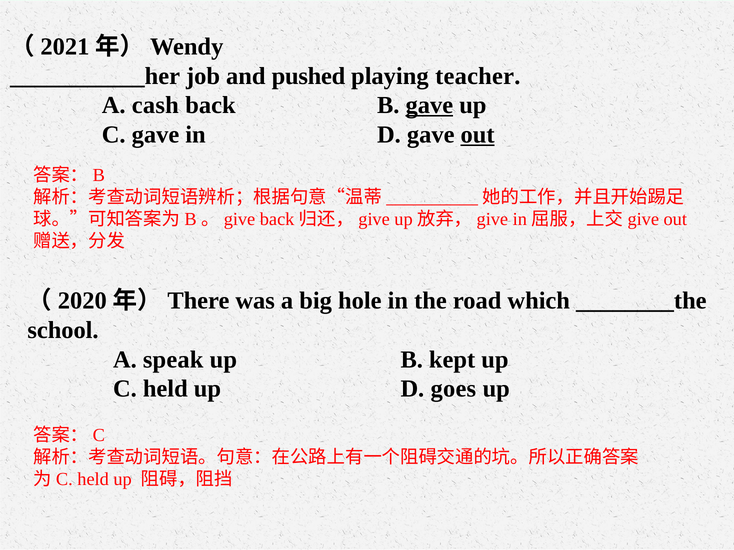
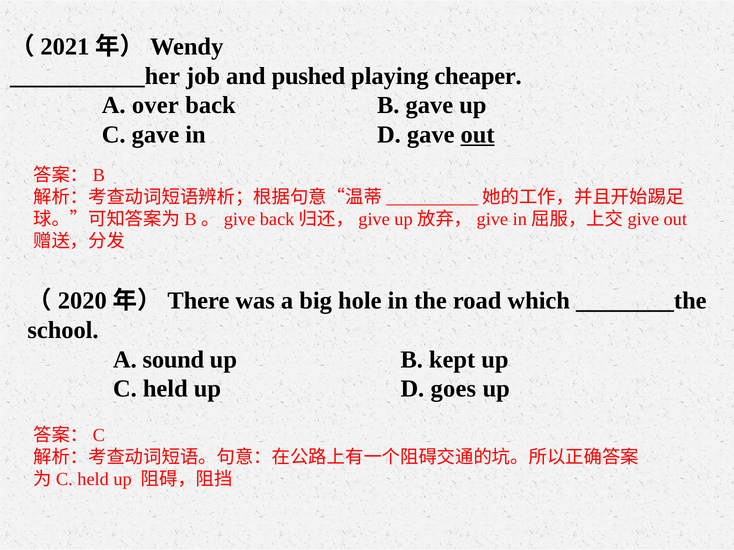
teacher: teacher -> cheaper
cash: cash -> over
gave at (429, 105) underline: present -> none
speak: speak -> sound
